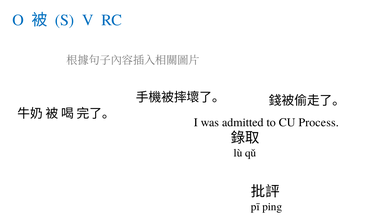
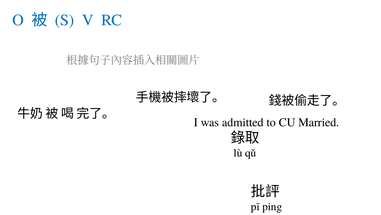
Process: Process -> Married
